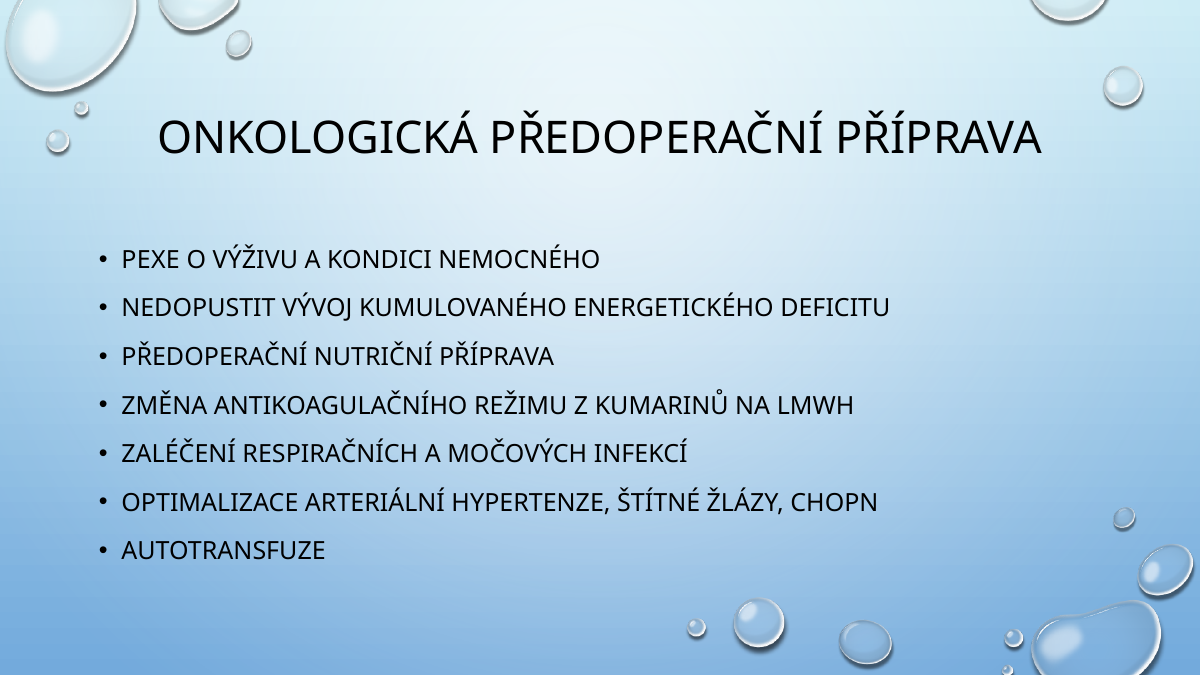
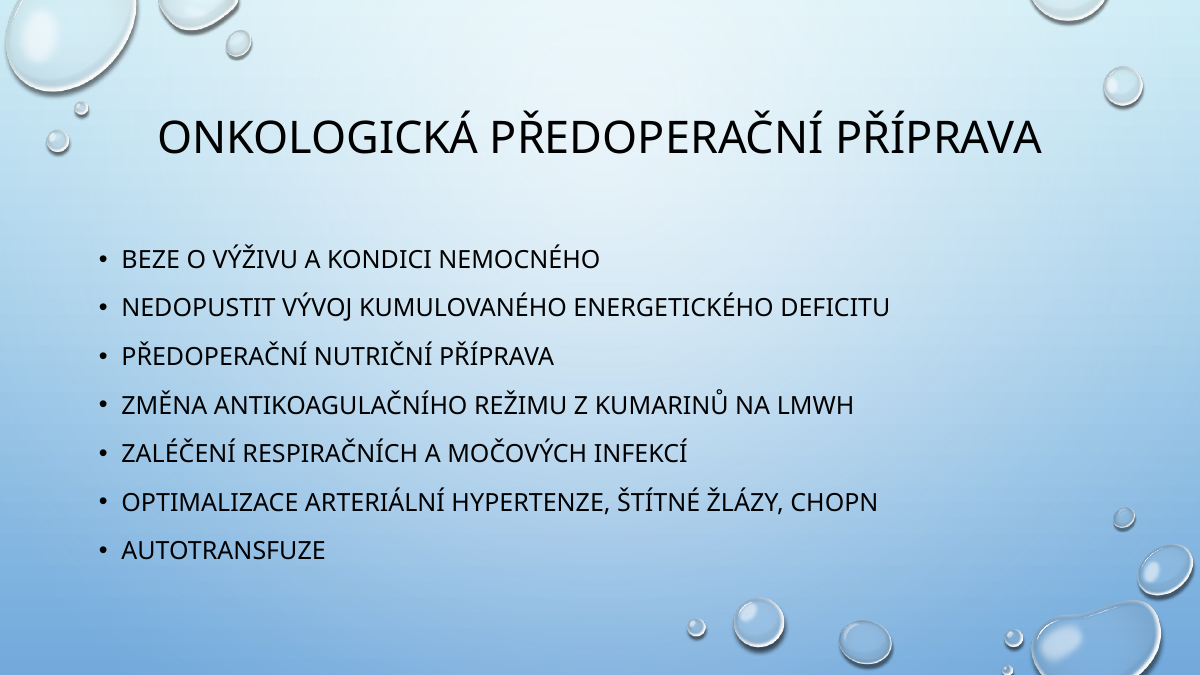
PEXE: PEXE -> BEZE
